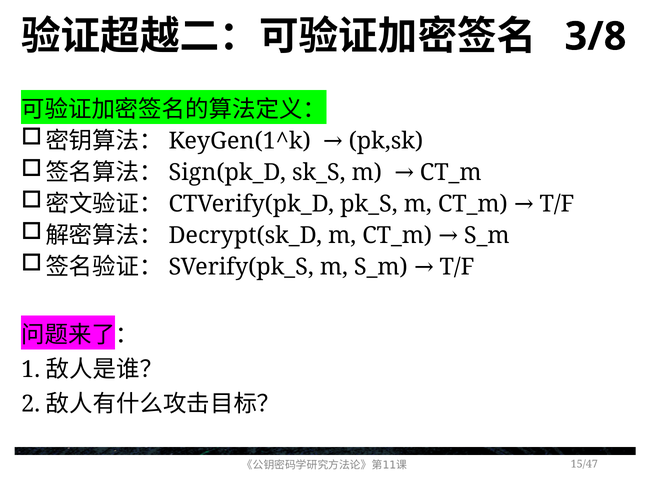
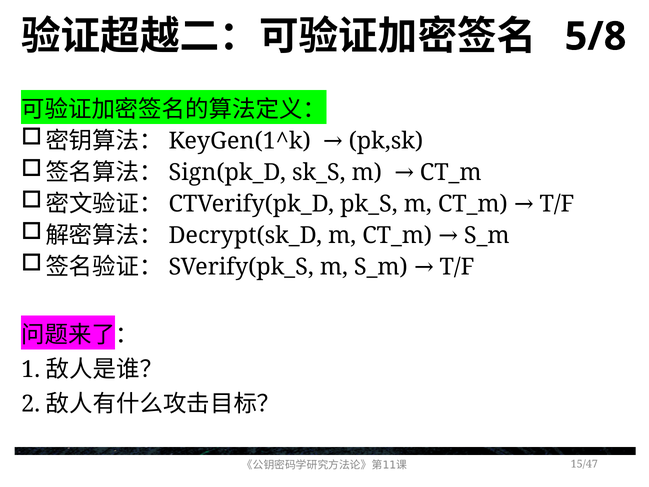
3/8: 3/8 -> 5/8
